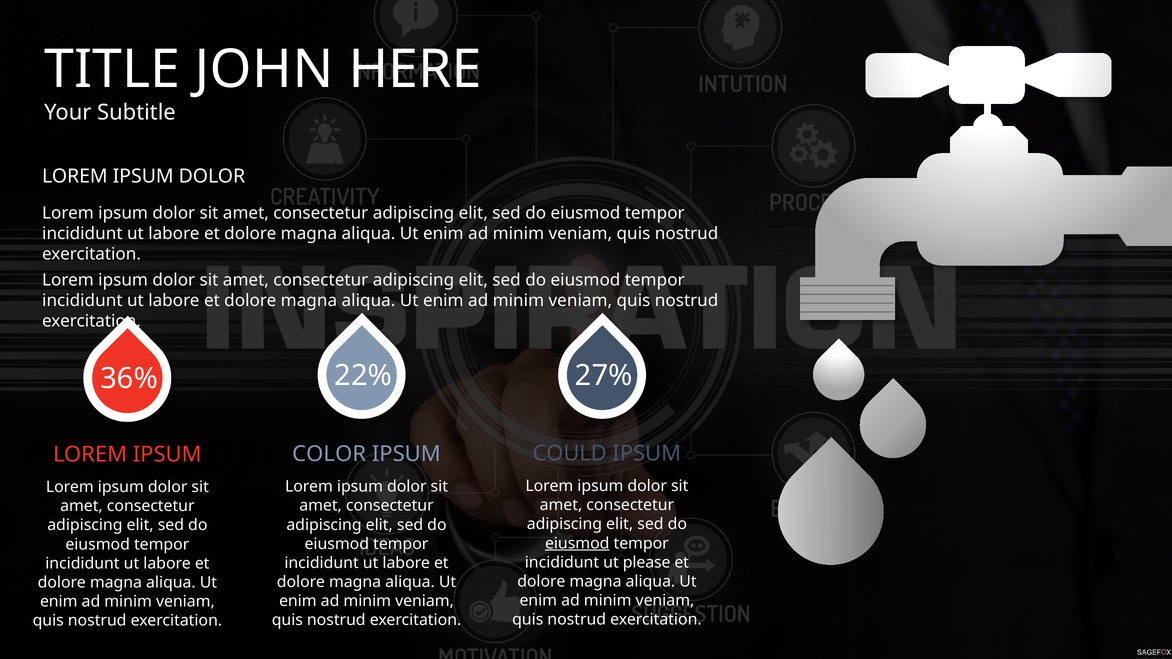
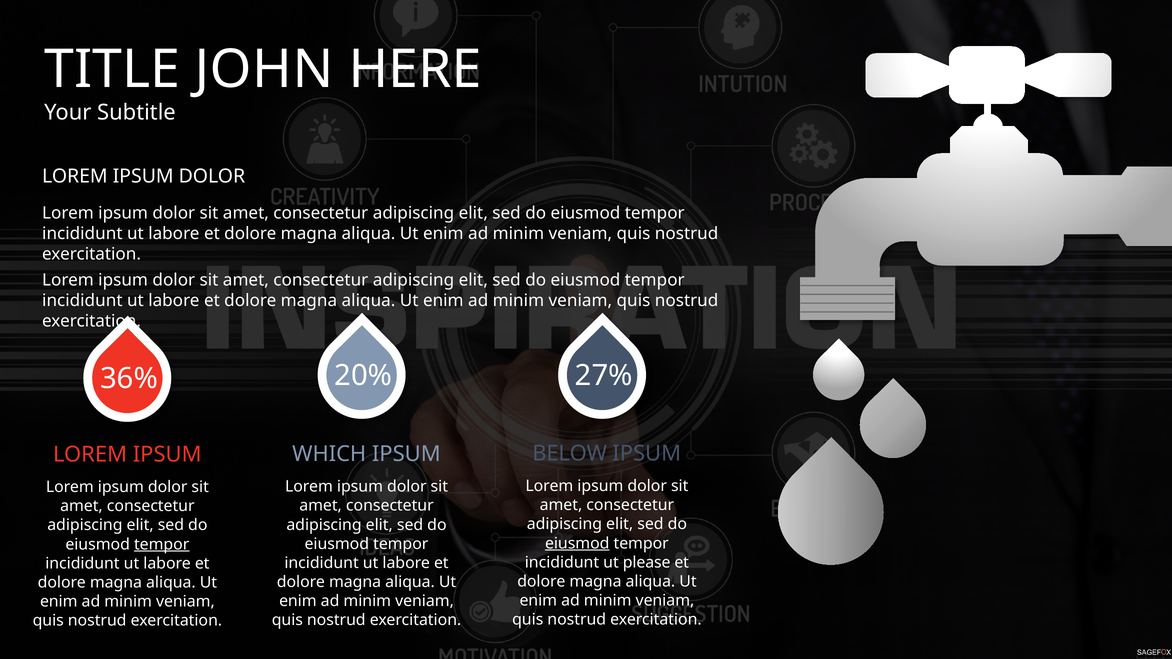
22%: 22% -> 20%
COULD: COULD -> BELOW
COLOR: COLOR -> WHICH
tempor at (162, 544) underline: none -> present
